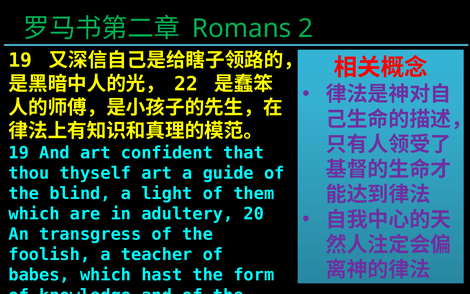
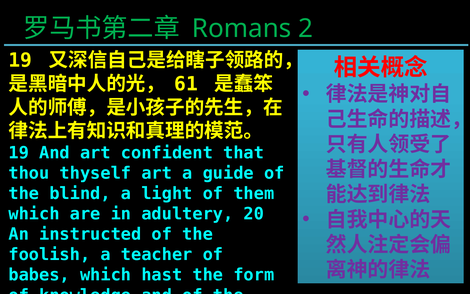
22: 22 -> 61
transgress: transgress -> instructed
